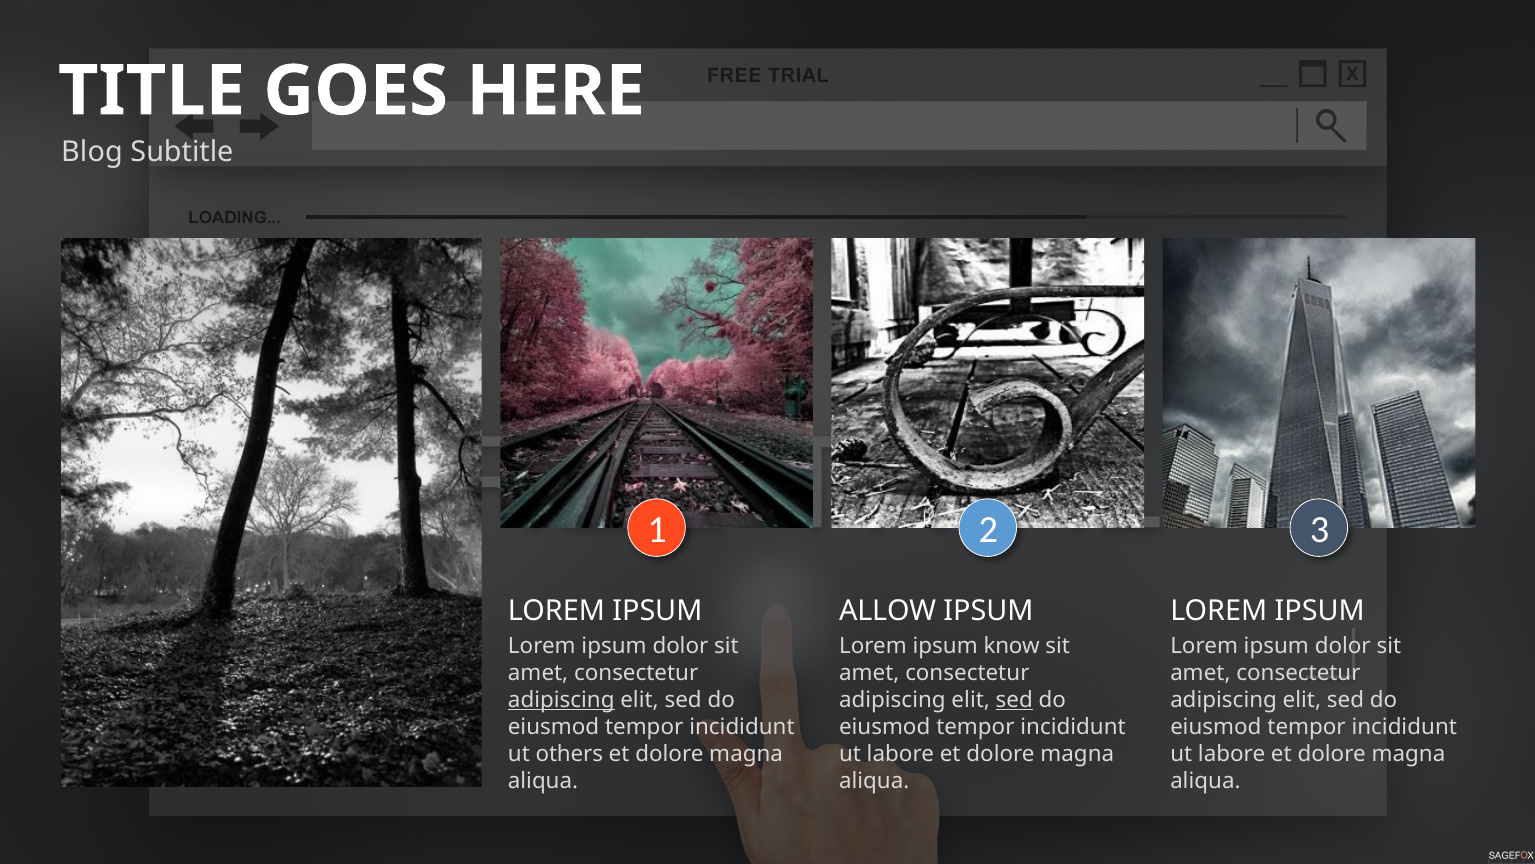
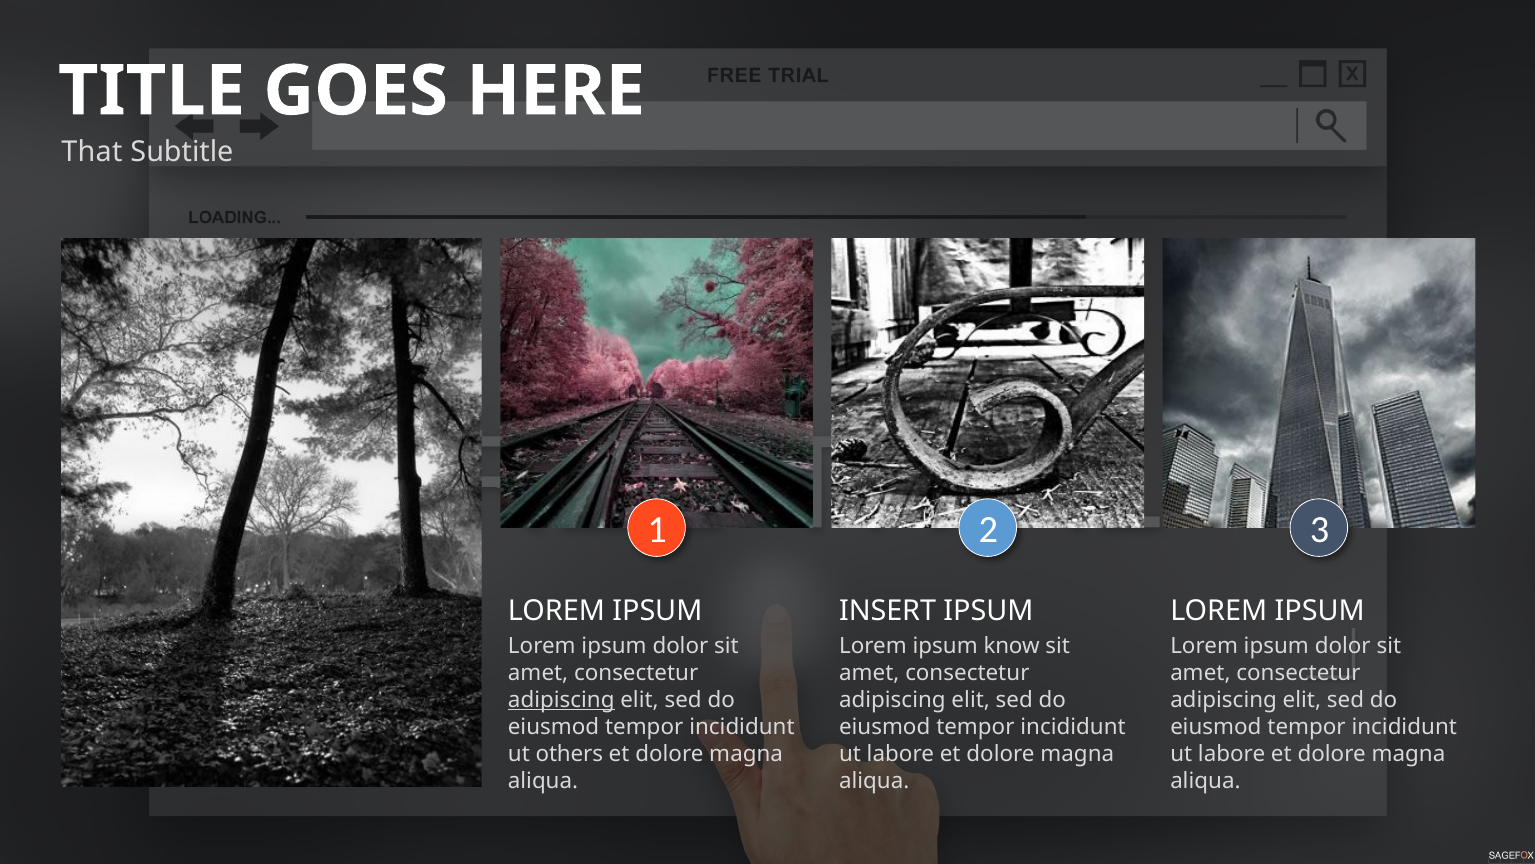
Blog: Blog -> That
ALLOW: ALLOW -> INSERT
sed at (1014, 700) underline: present -> none
